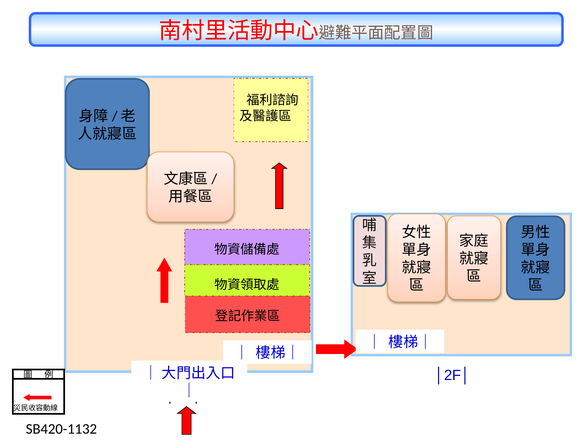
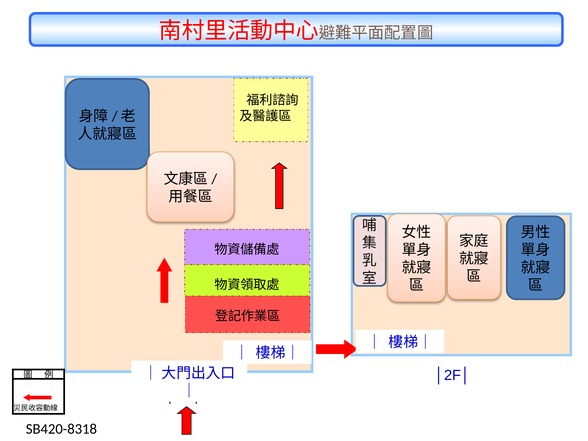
SB420-1132: SB420-1132 -> SB420-8318
